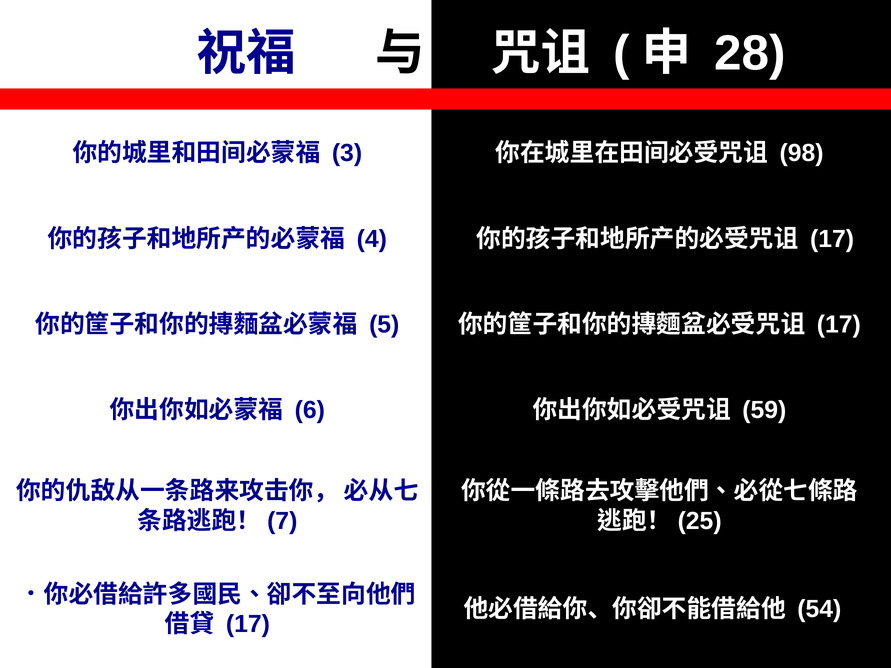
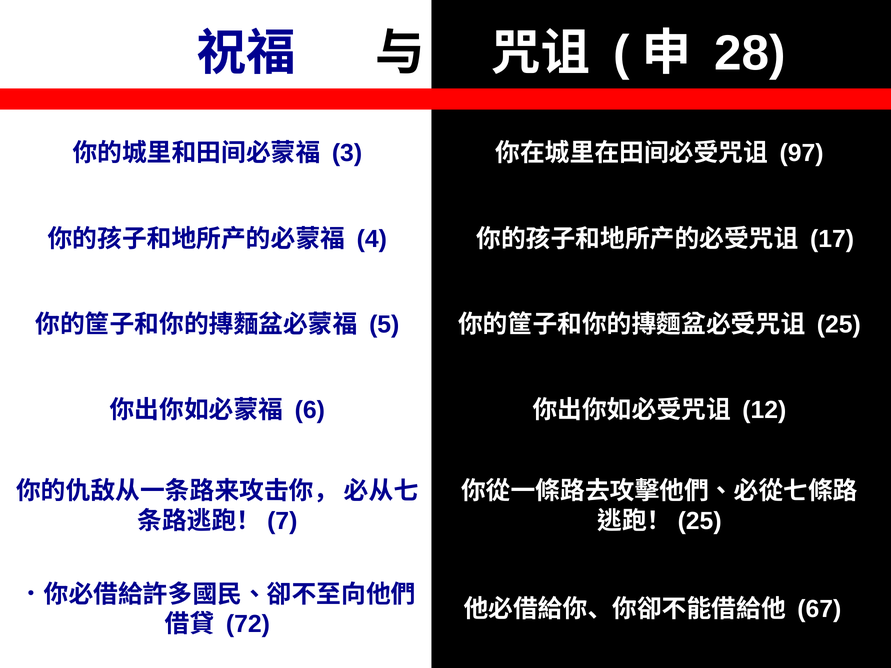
98: 98 -> 97
17 at (839, 325): 17 -> 25
59: 59 -> 12
54: 54 -> 67
17 at (248, 624): 17 -> 72
